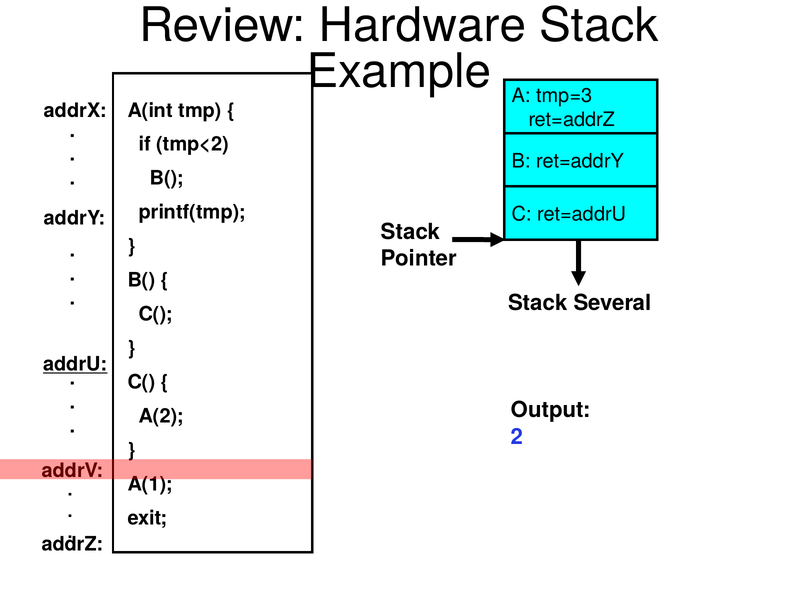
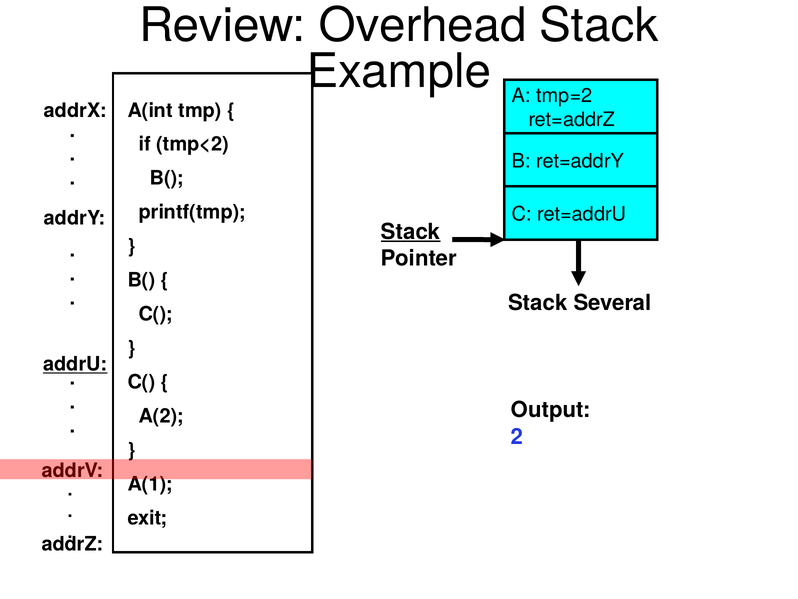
Hardware: Hardware -> Overhead
tmp=3: tmp=3 -> tmp=2
Stack at (411, 232) underline: none -> present
